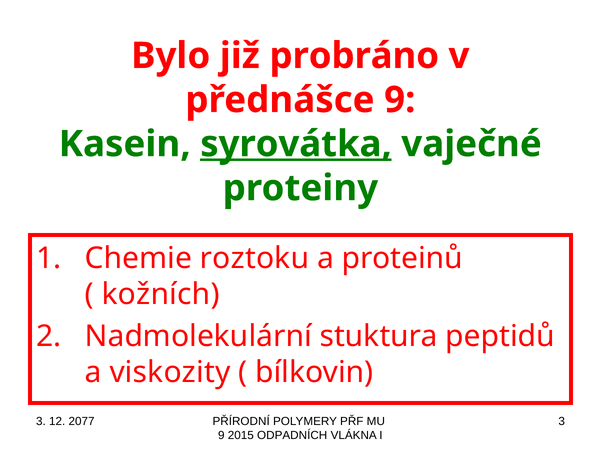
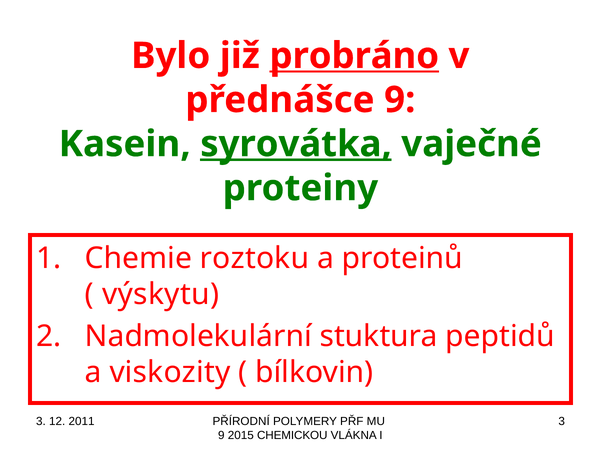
probráno underline: none -> present
kožních: kožních -> výskytu
2077: 2077 -> 2011
ODPADNÍCH: ODPADNÍCH -> CHEMICKOU
